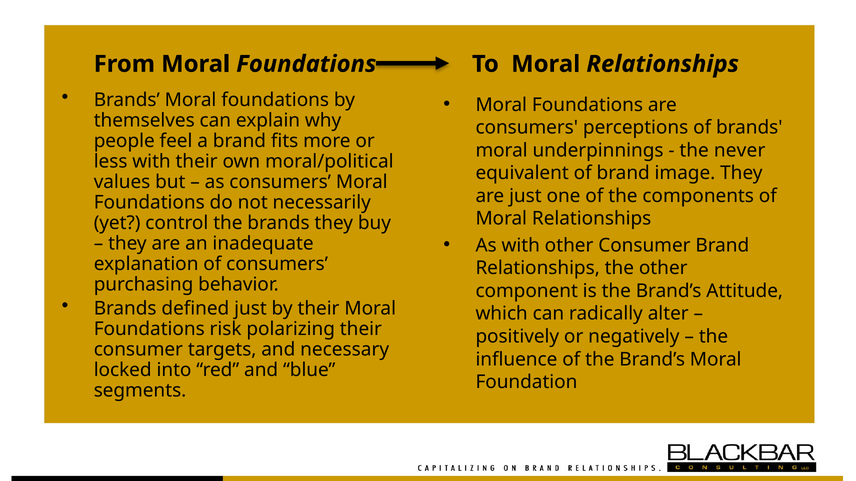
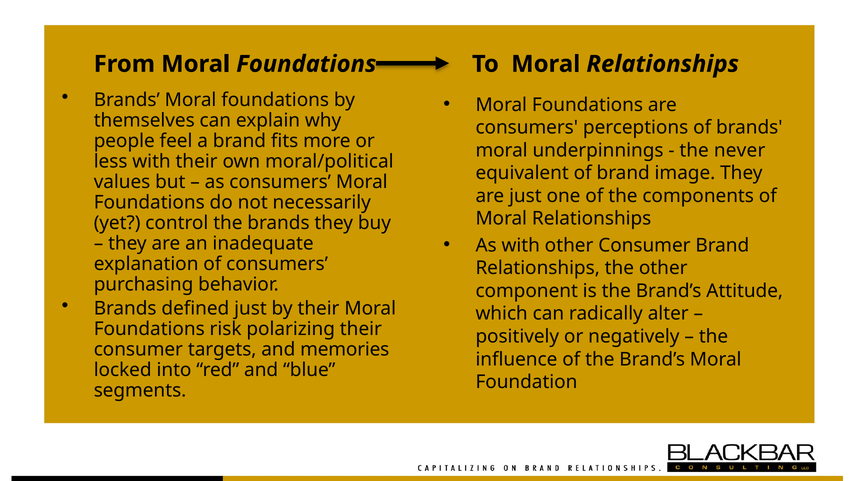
necessary: necessary -> memories
